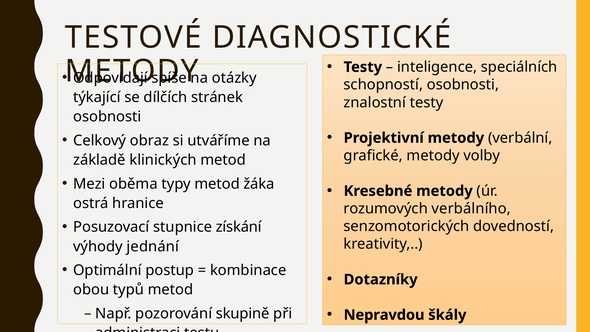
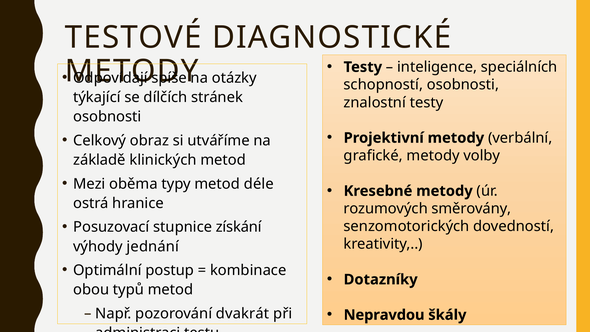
žáka: žáka -> déle
verbálního: verbálního -> směrovány
skupině: skupině -> dvakrát
